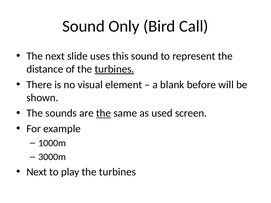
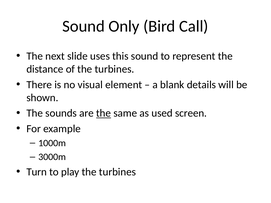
turbines at (114, 69) underline: present -> none
before: before -> details
Next at (37, 172): Next -> Turn
